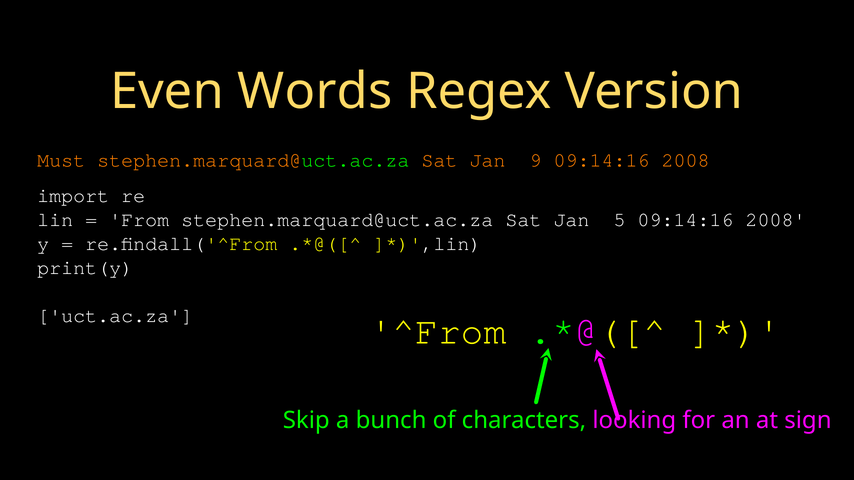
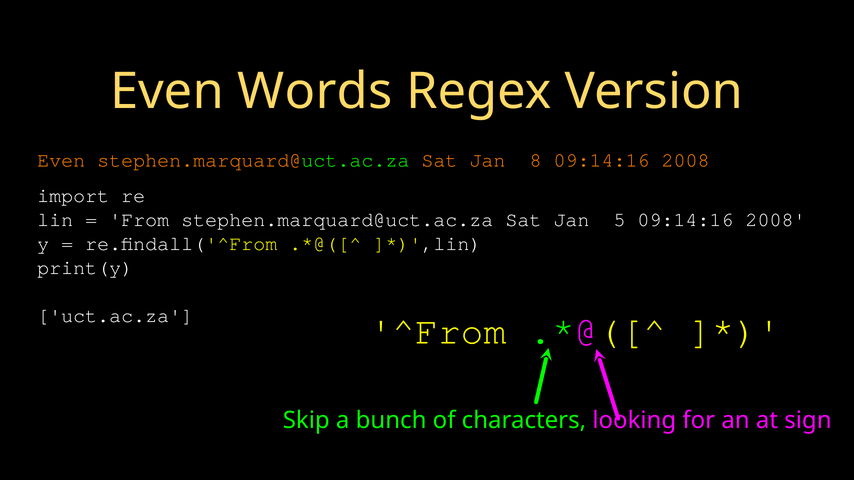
Must at (61, 160): Must -> Even
9: 9 -> 8
